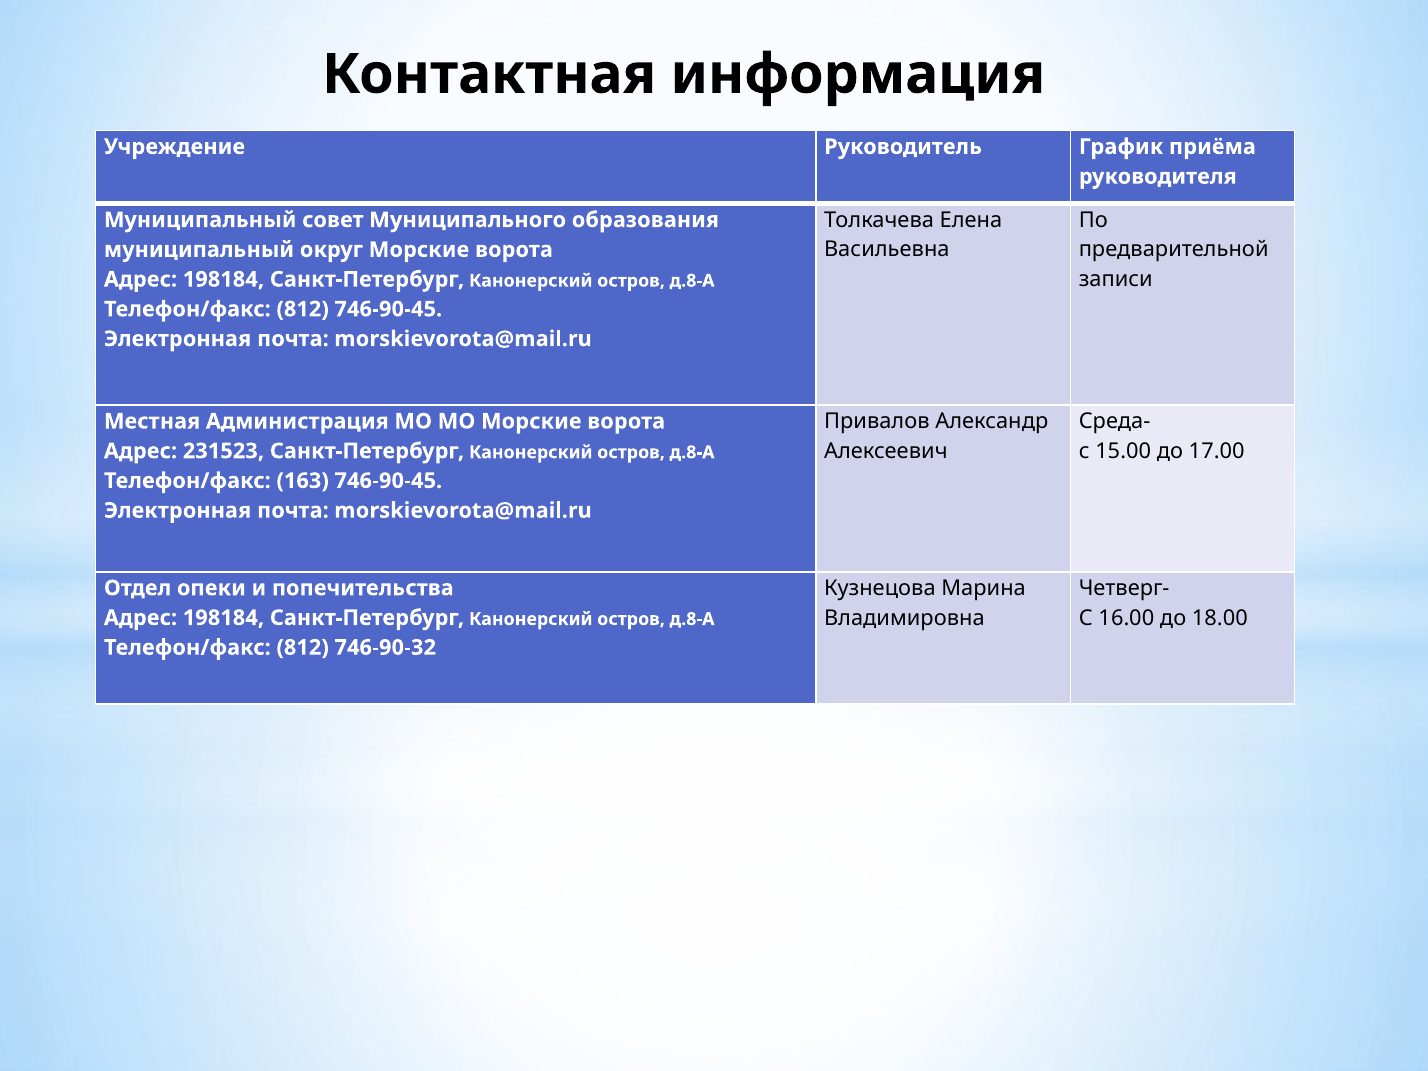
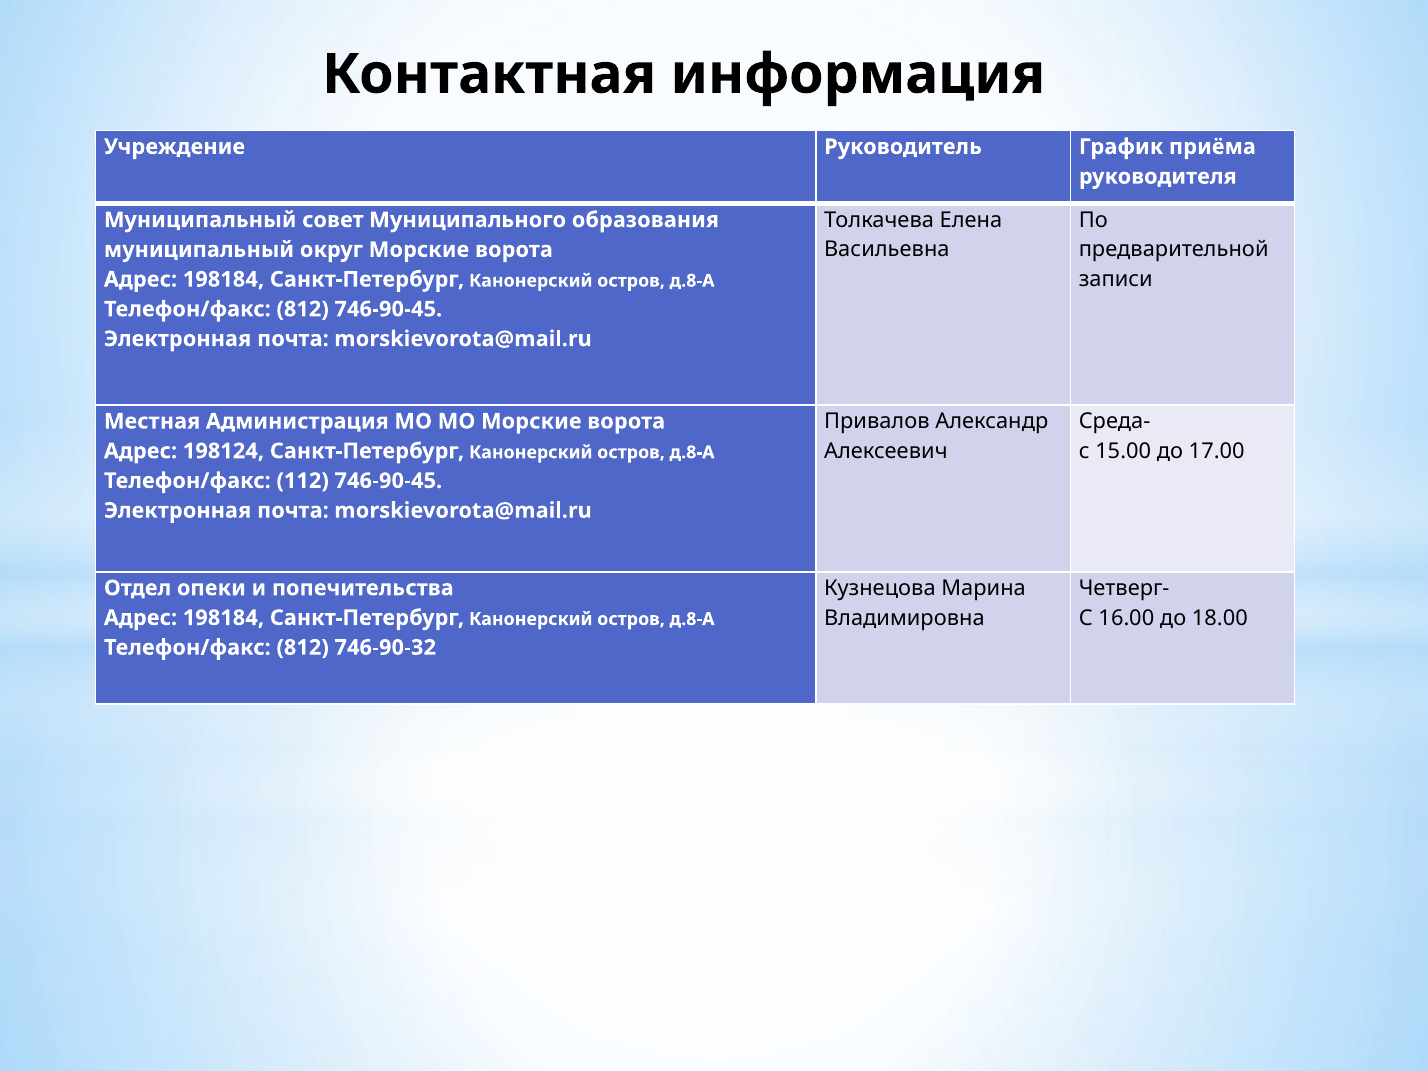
231523: 231523 -> 198124
163: 163 -> 112
